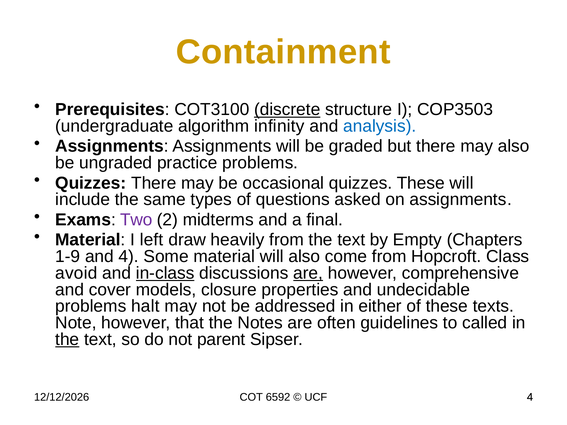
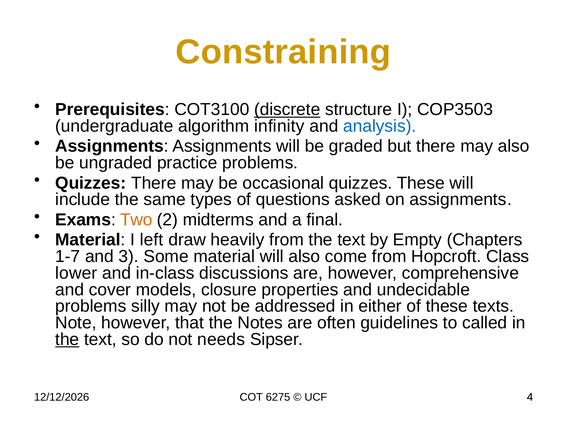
Containment: Containment -> Constraining
Two colour: purple -> orange
1-9: 1-9 -> 1-7
and 4: 4 -> 3
avoid: avoid -> lower
in-class underline: present -> none
are at (308, 273) underline: present -> none
halt: halt -> silly
parent: parent -> needs
6592: 6592 -> 6275
